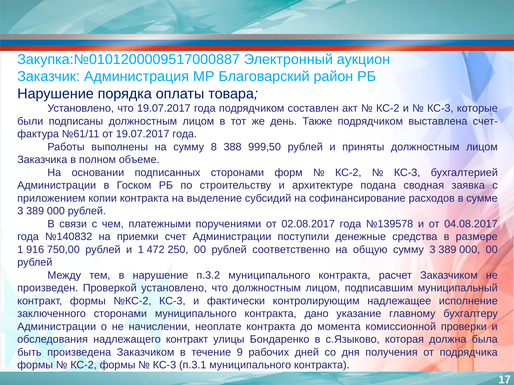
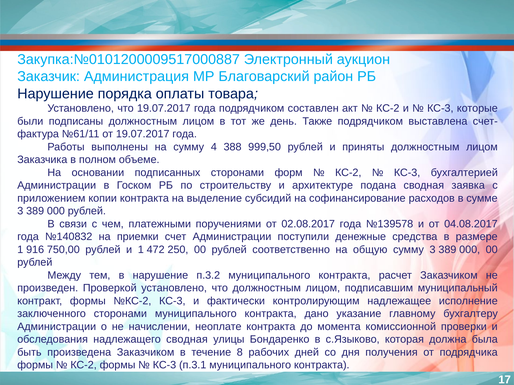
8: 8 -> 4
надлежащего контракт: контракт -> сводная
9: 9 -> 8
